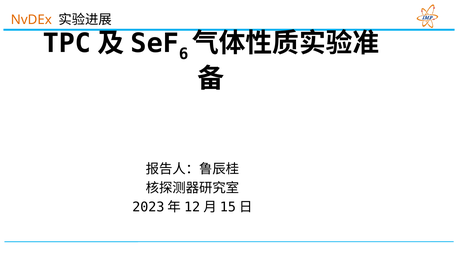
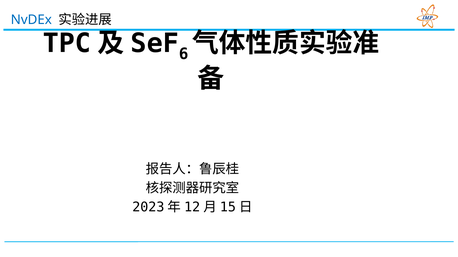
NvDEx colour: orange -> blue
